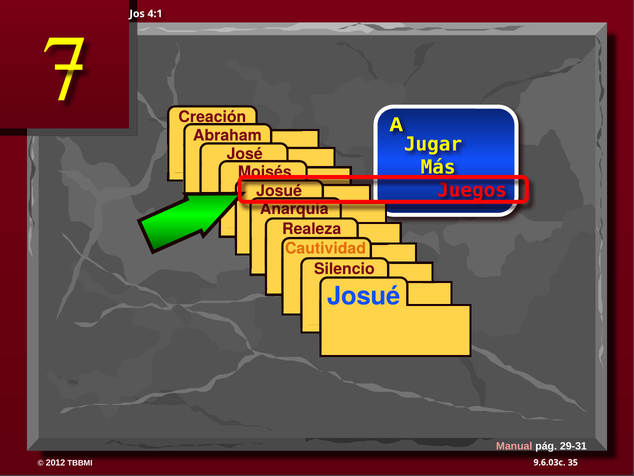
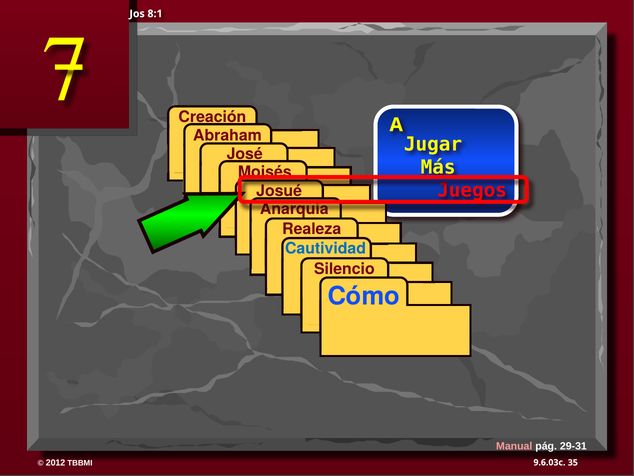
4:1: 4:1 -> 8:1
Cautividad colour: orange -> blue
Josué at (364, 296): Josué -> Cómo
